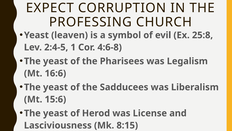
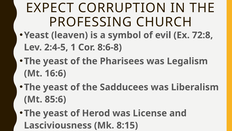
25:8: 25:8 -> 72:8
4:6-8: 4:6-8 -> 8:6-8
15:6: 15:6 -> 85:6
